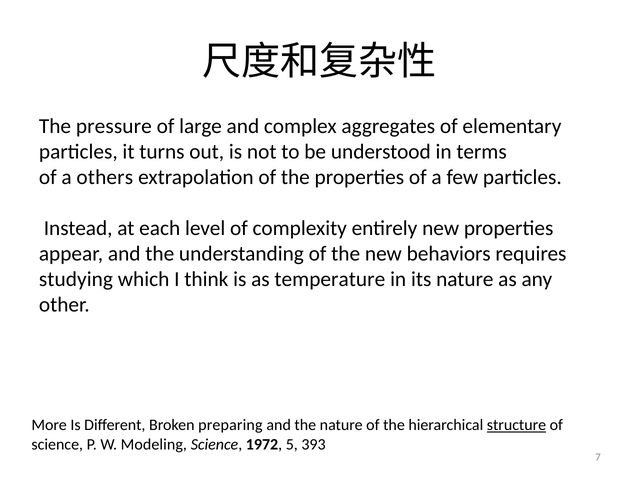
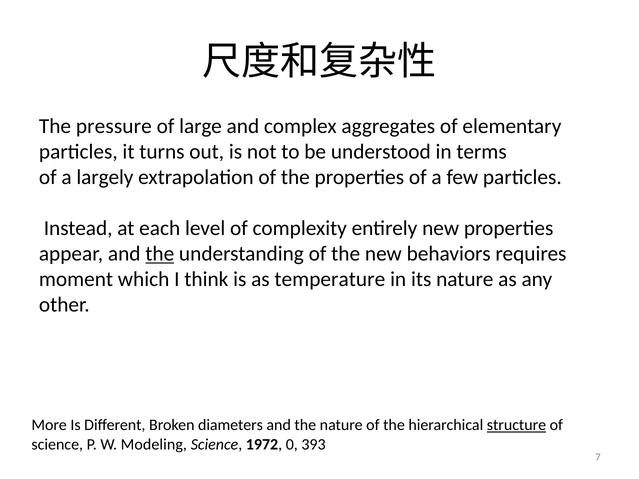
others: others -> largely
the at (160, 254) underline: none -> present
studying: studying -> moment
preparing: preparing -> diameters
5: 5 -> 0
